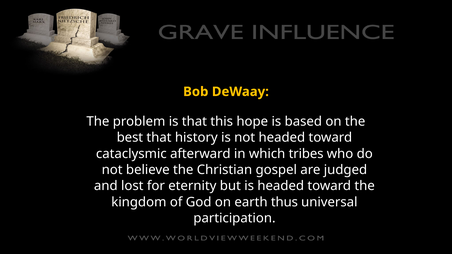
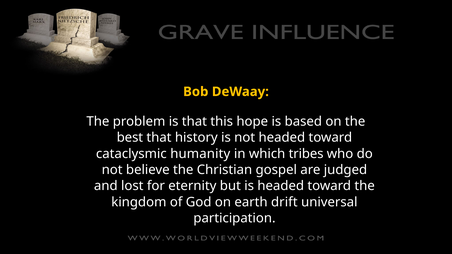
afterward: afterward -> humanity
thus: thus -> drift
